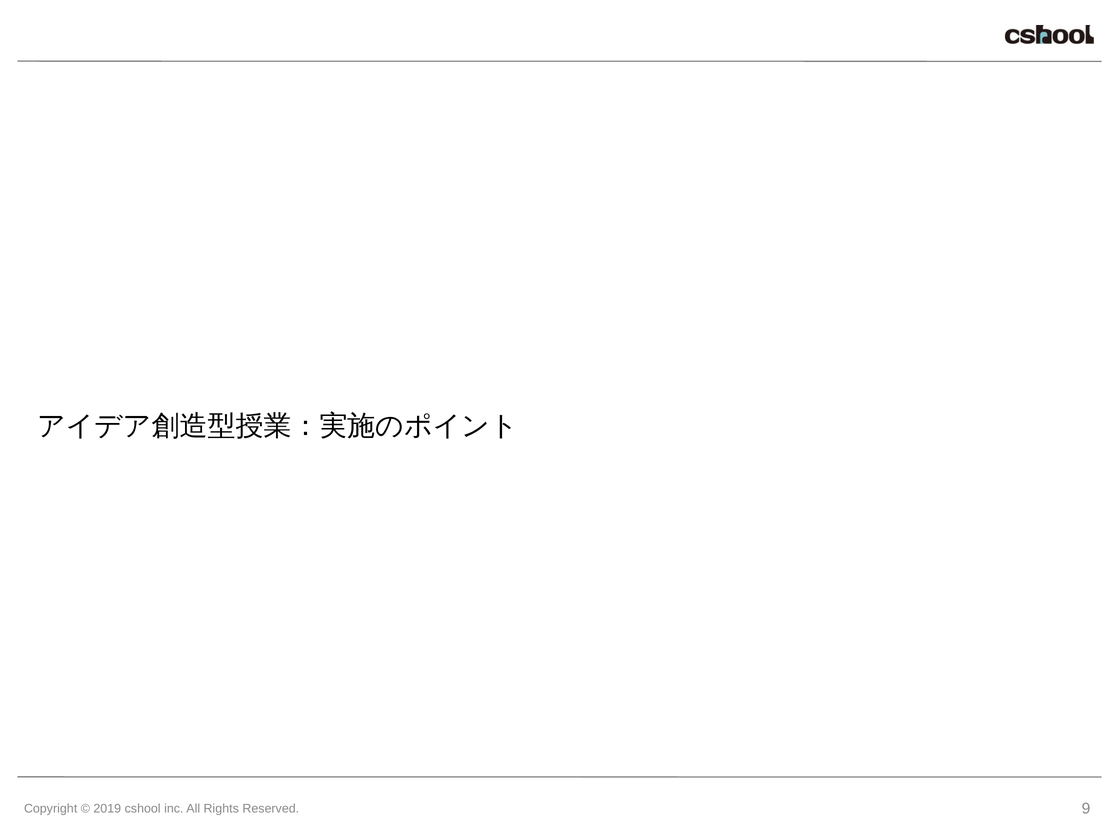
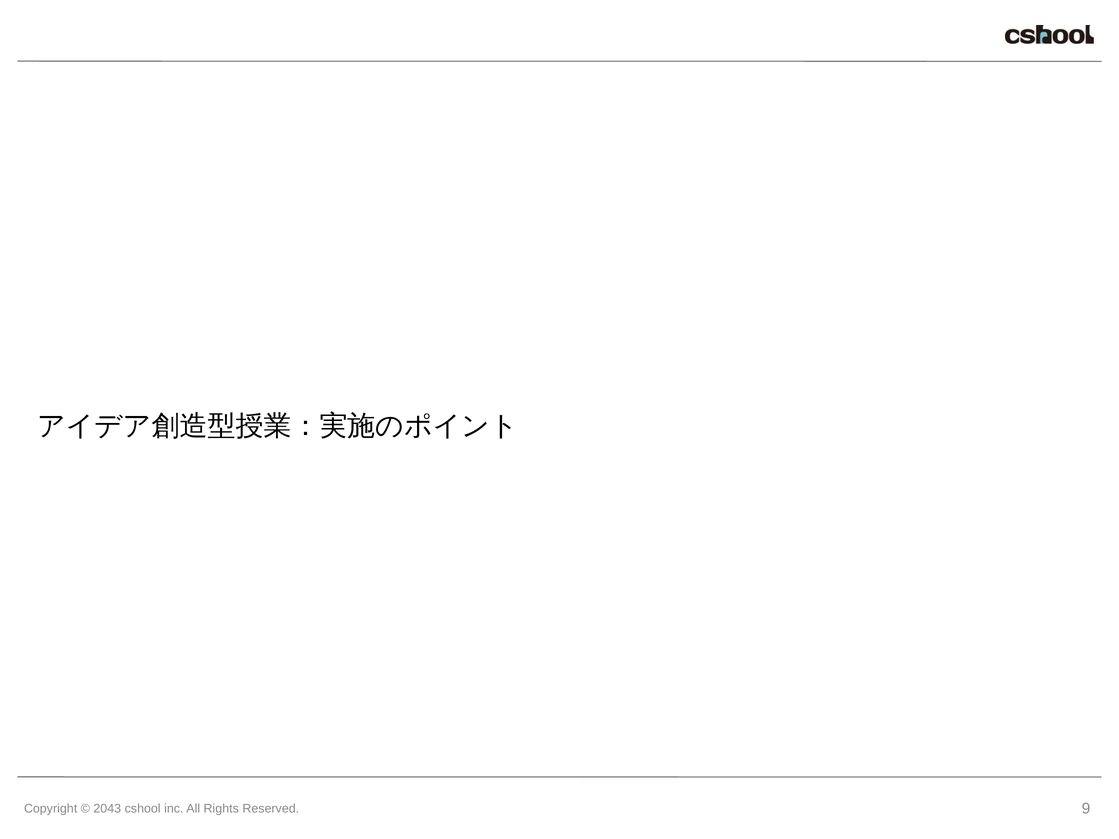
2019: 2019 -> 2043
